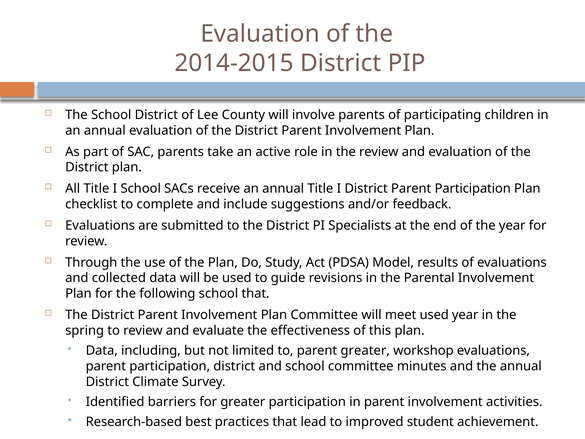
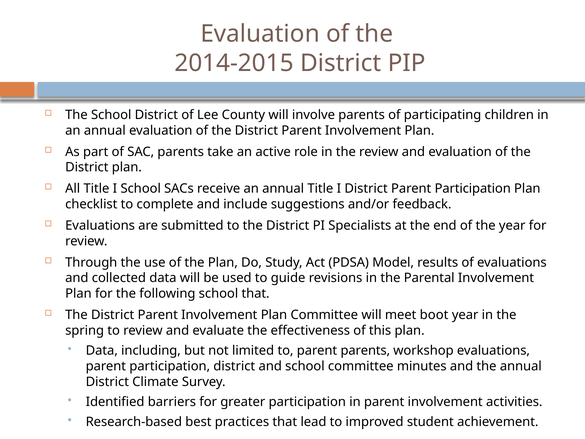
meet used: used -> boot
parent greater: greater -> parents
